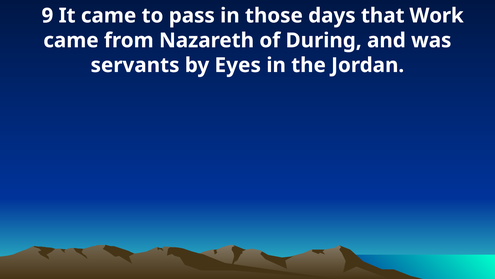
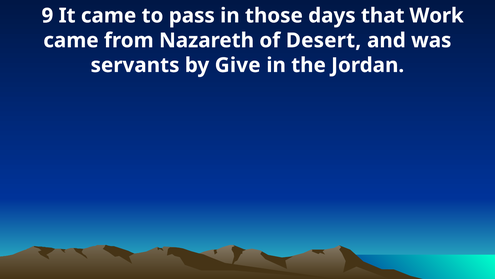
During: During -> Desert
Eyes: Eyes -> Give
